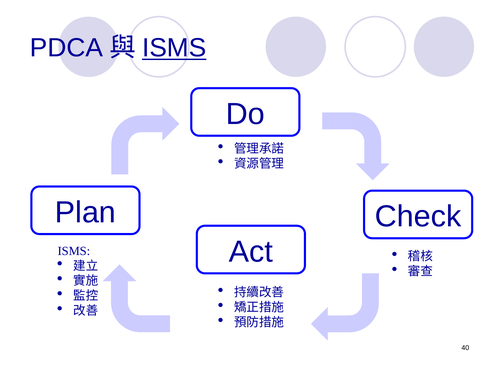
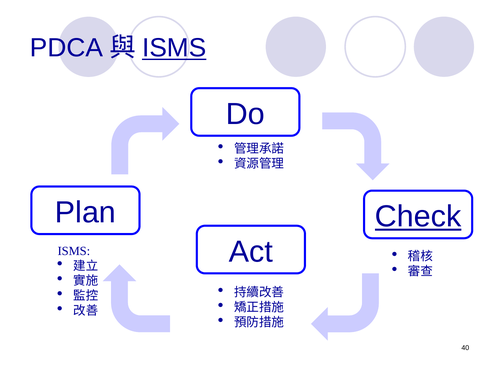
Check underline: none -> present
